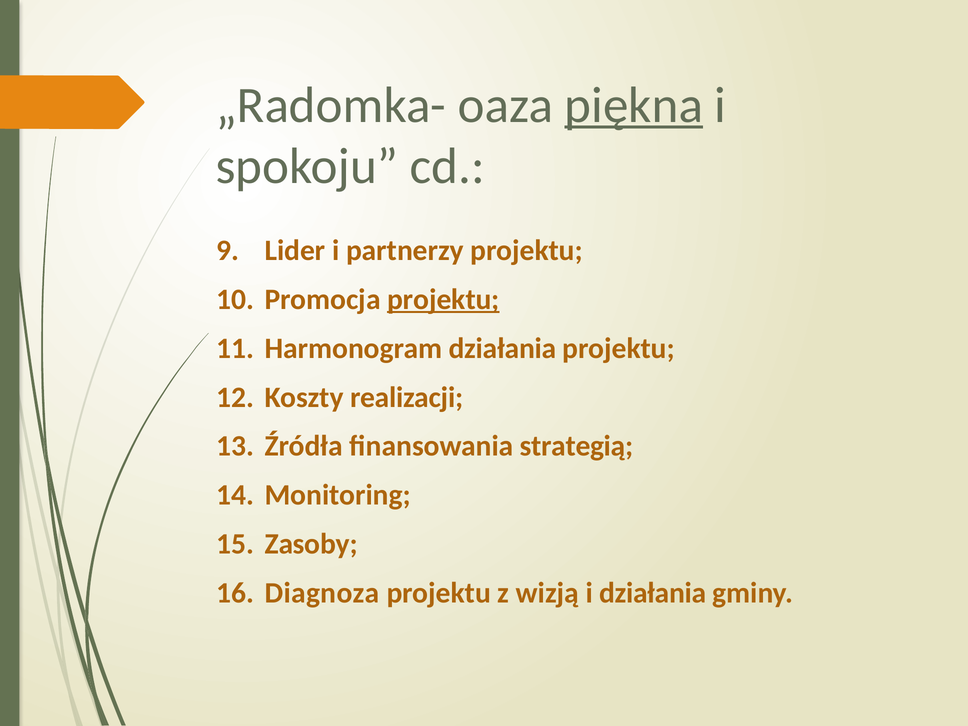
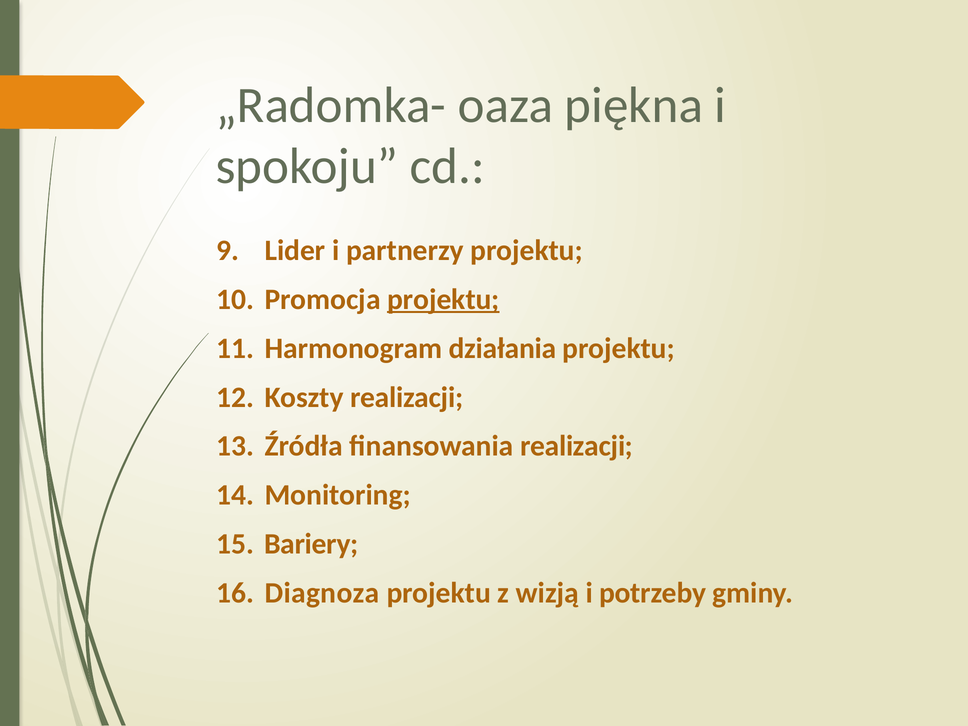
piękna underline: present -> none
finansowania strategią: strategią -> realizacji
Zasoby: Zasoby -> Bariery
i działania: działania -> potrzeby
